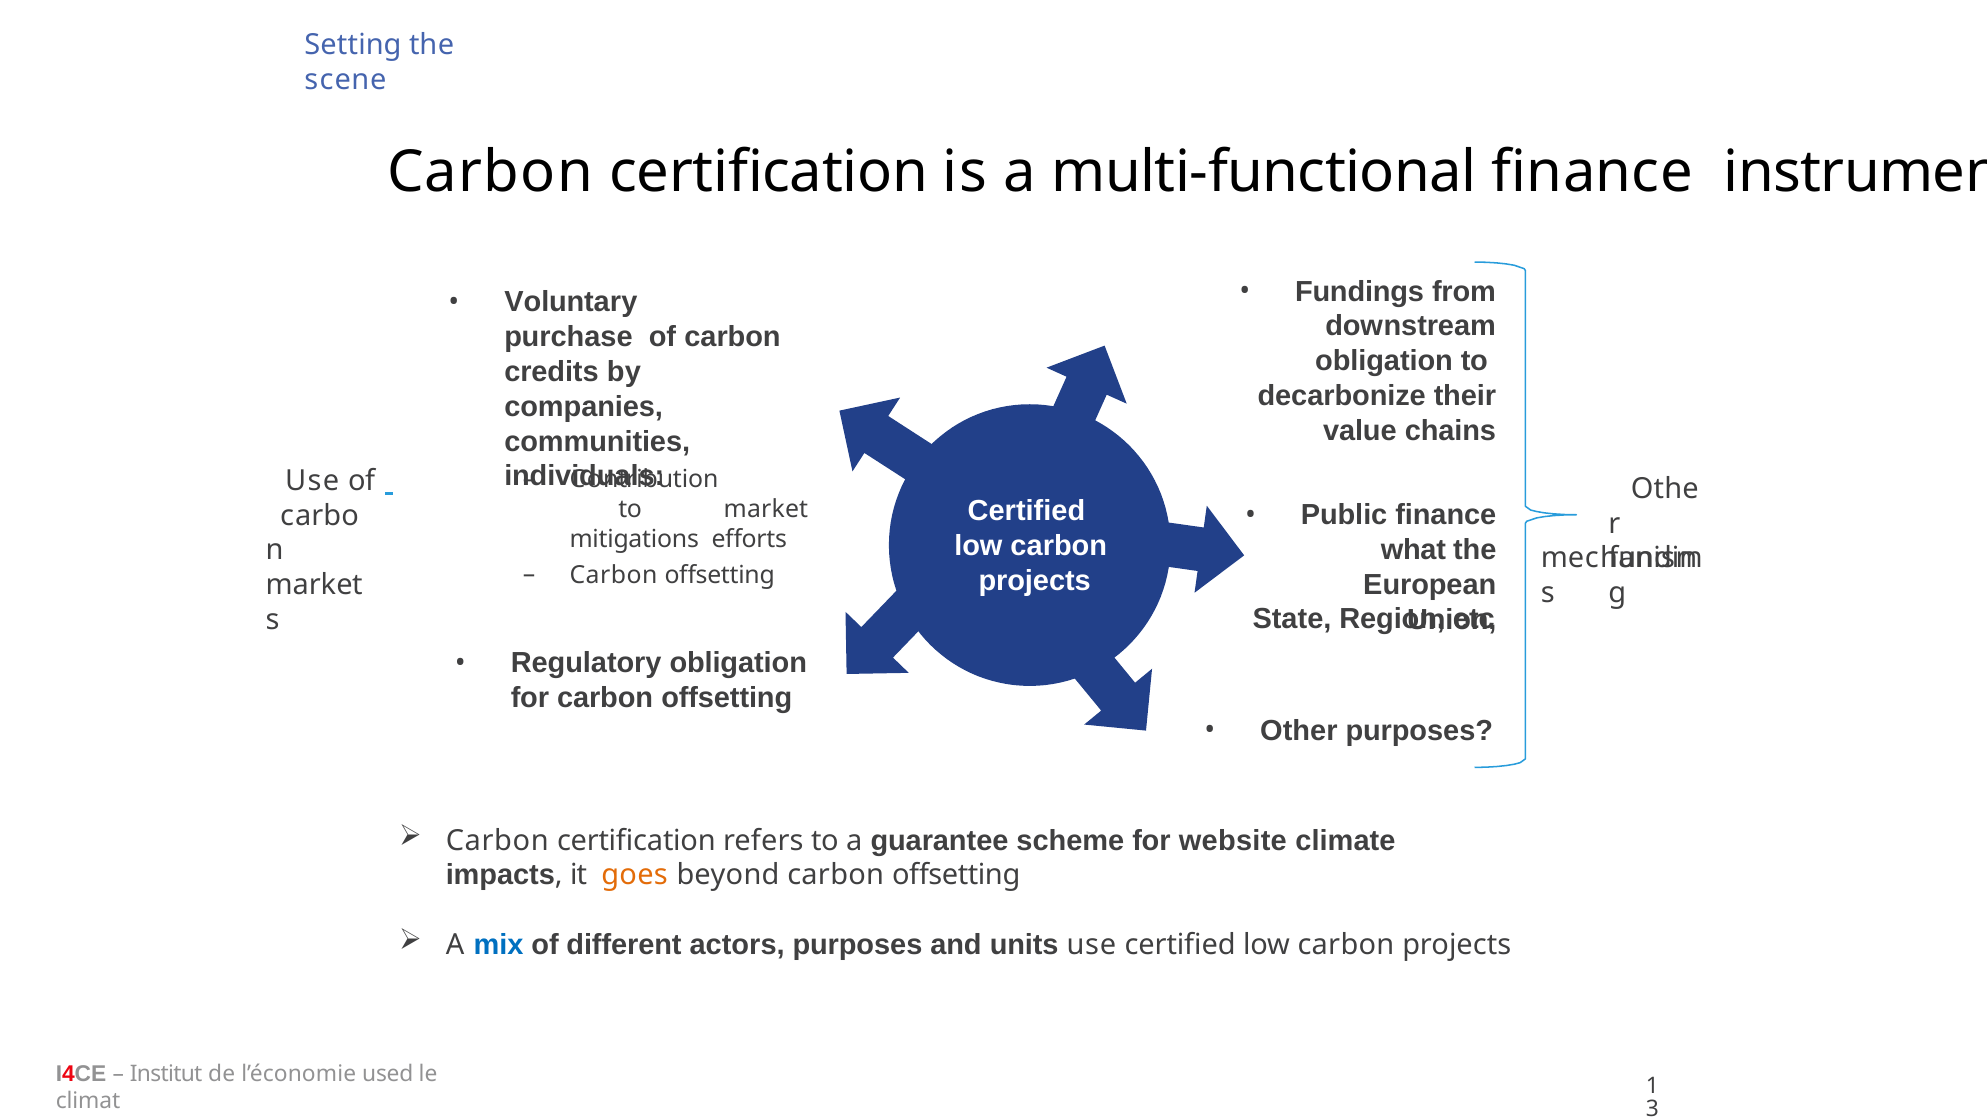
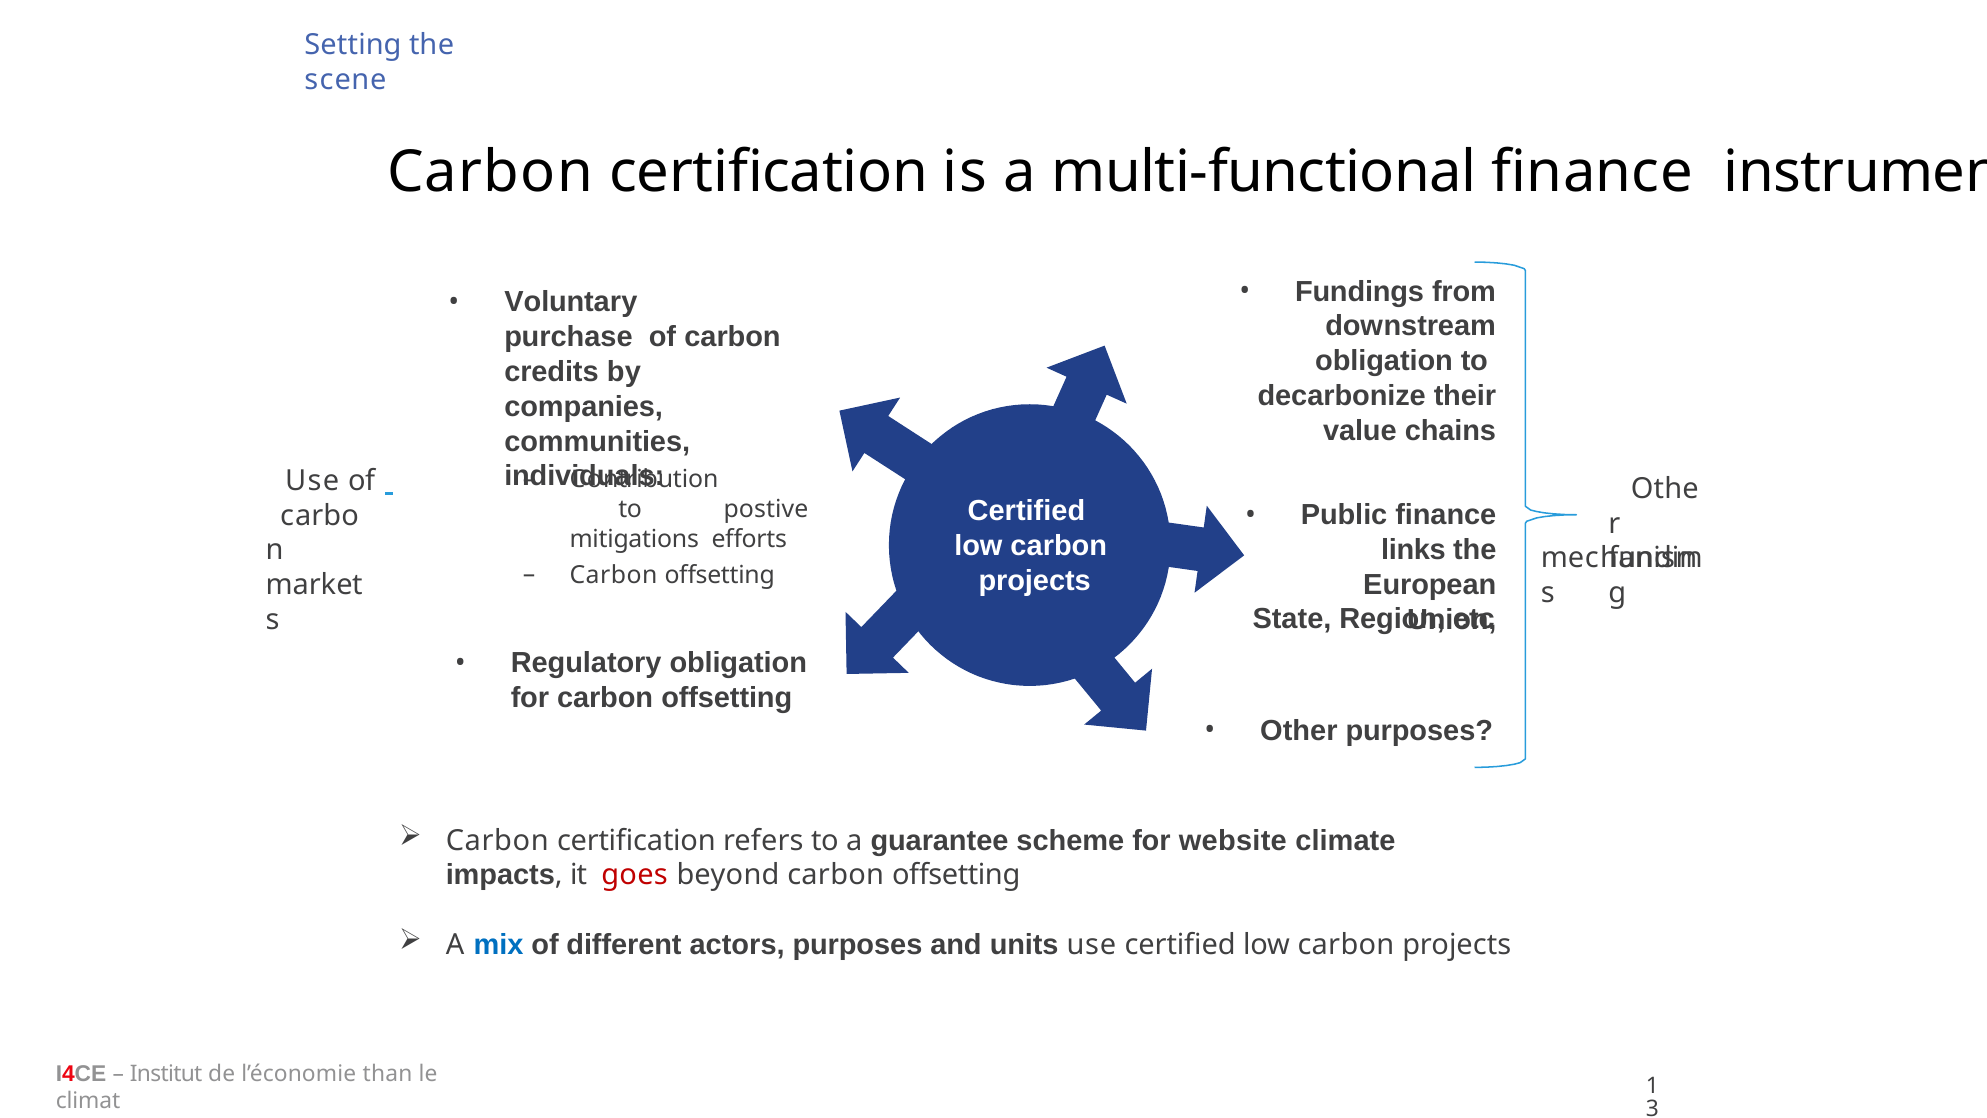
to market: market -> postive
what: what -> links
goes colour: orange -> red
used: used -> than
